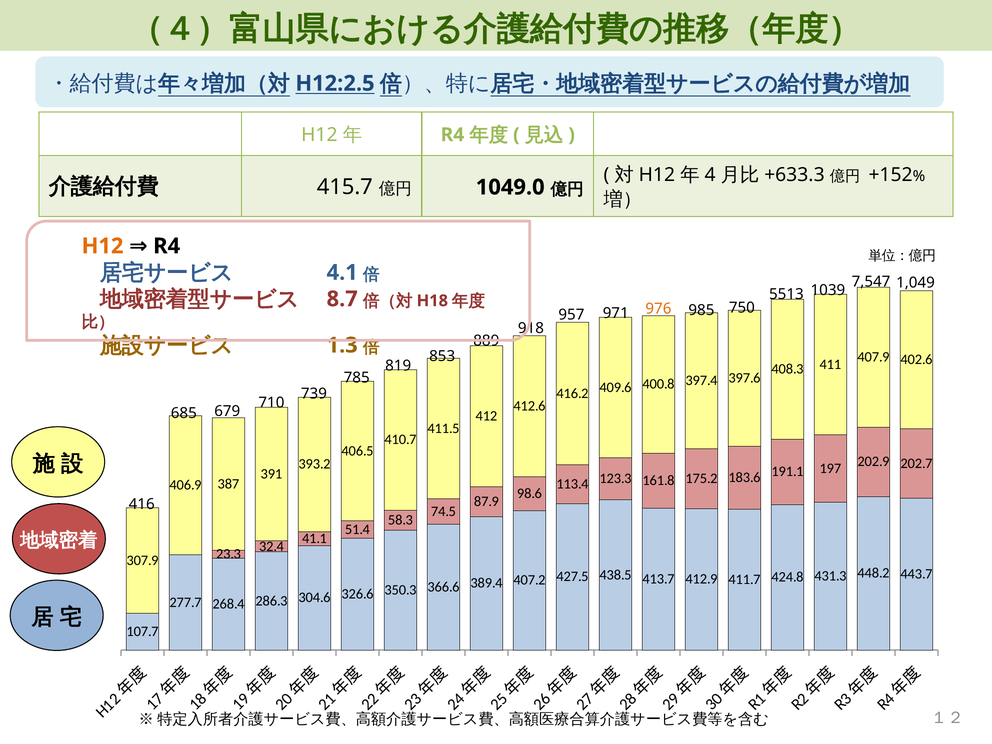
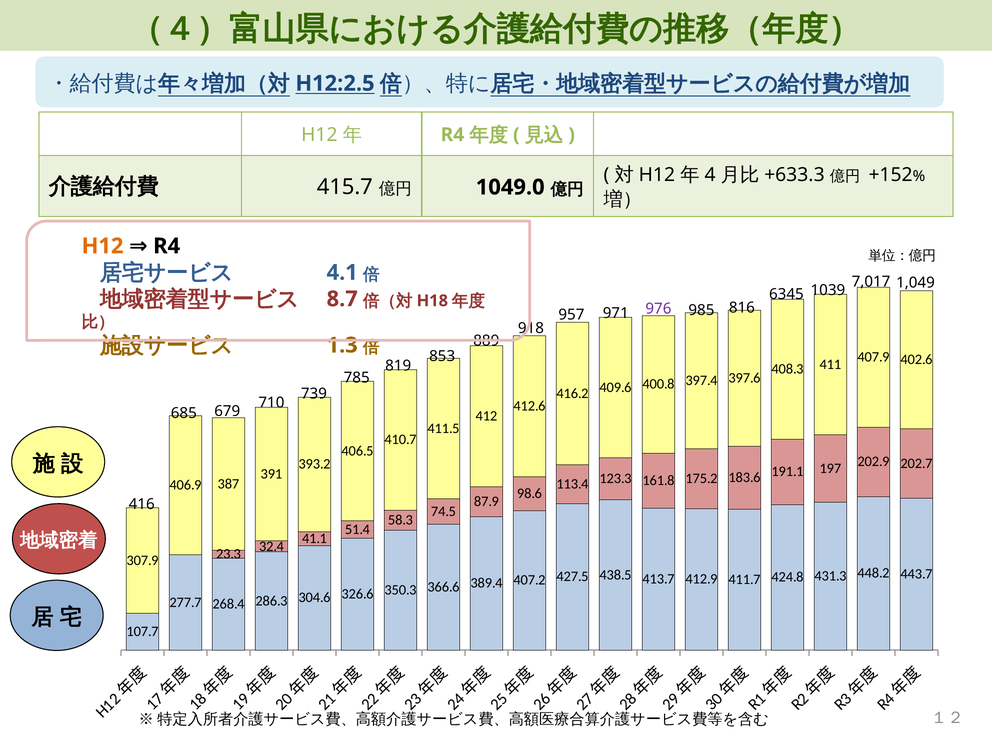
7,547: 7,547 -> 7,017
5513: 5513 -> 6345
750: 750 -> 816
976 colour: orange -> purple
